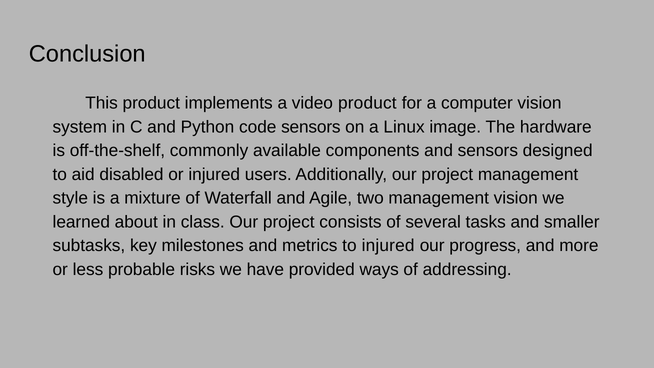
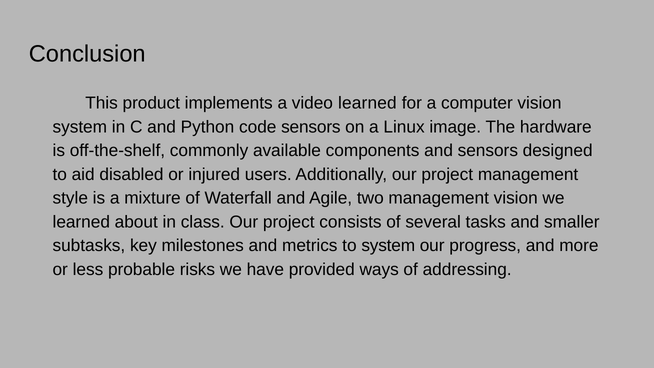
video product: product -> learned
to injured: injured -> system
